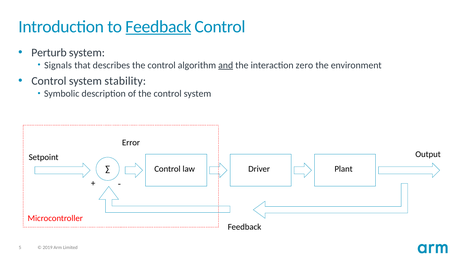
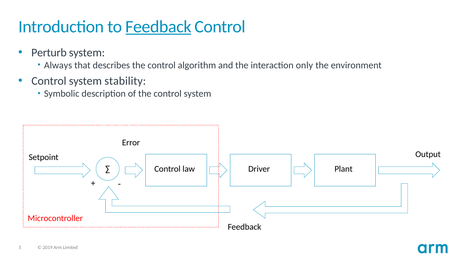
Signals: Signals -> Always
and underline: present -> none
zero: zero -> only
